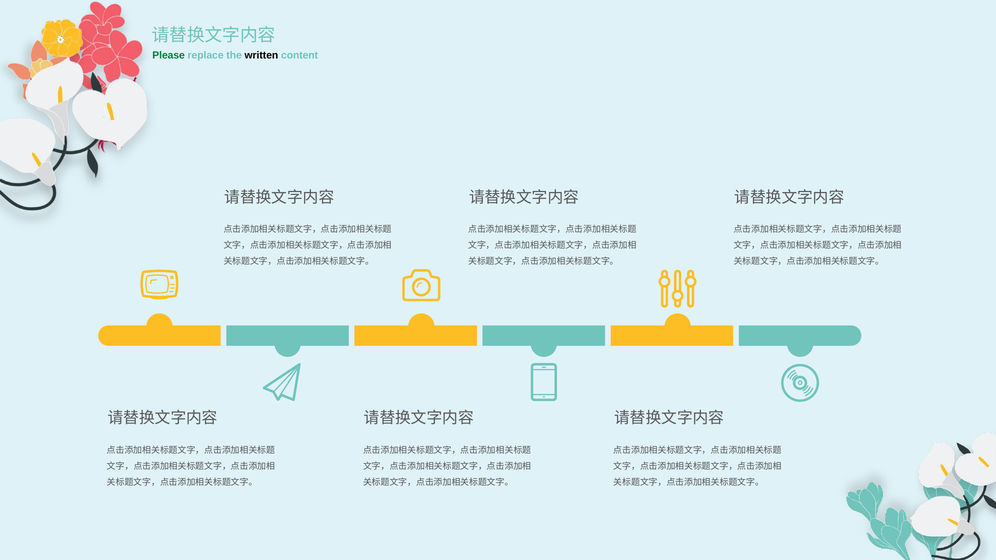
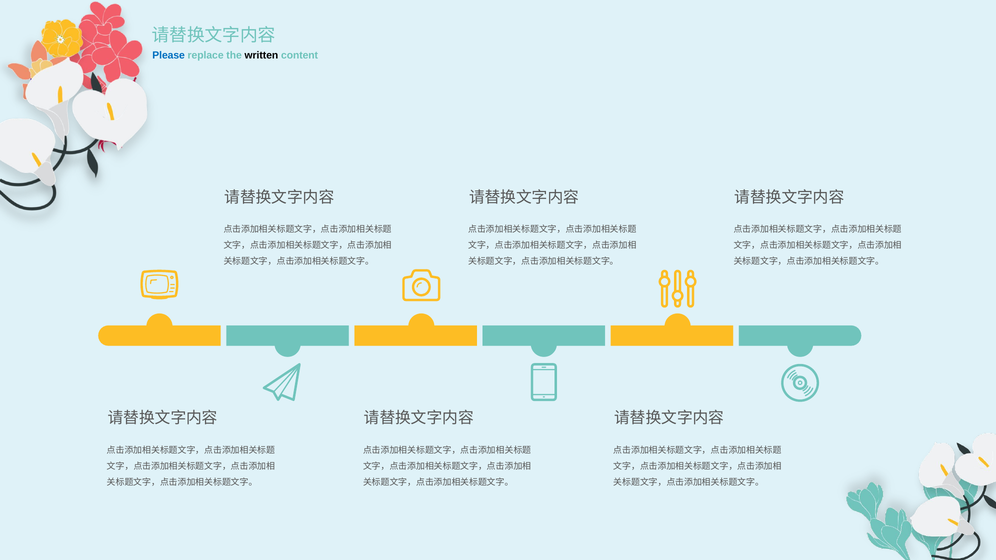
Please colour: green -> blue
